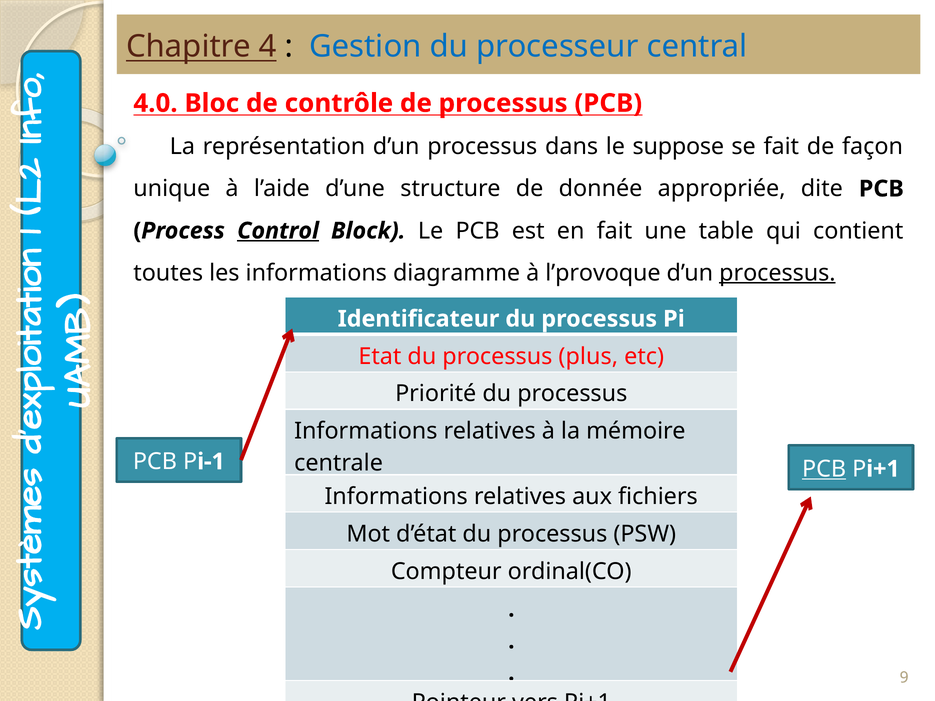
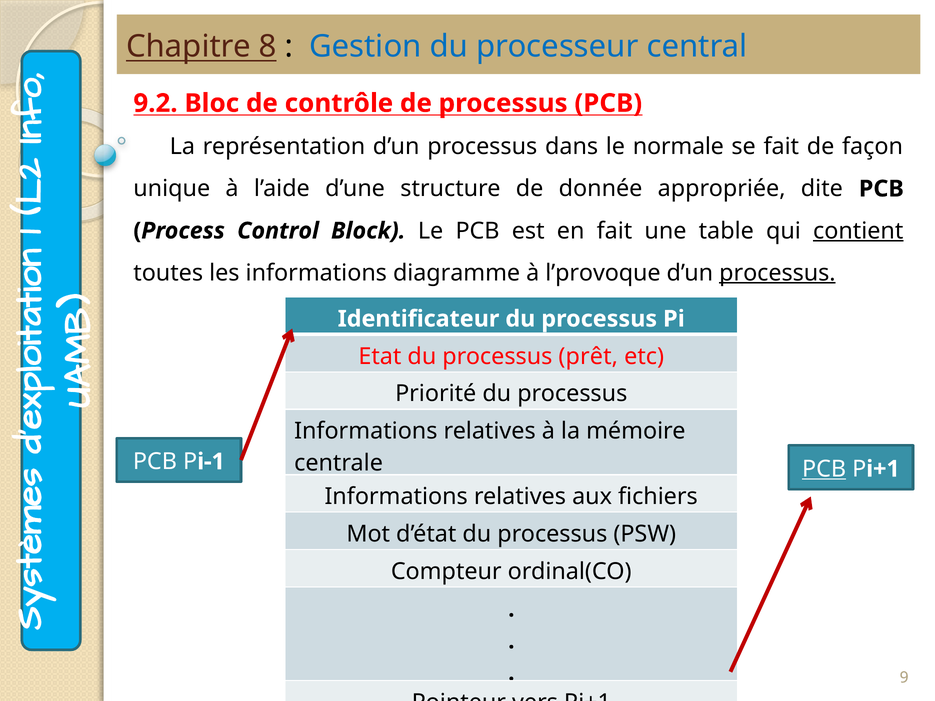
4: 4 -> 8
4.0: 4.0 -> 9.2
suppose: suppose -> normale
Control underline: present -> none
contient underline: none -> present
plus: plus -> prêt
